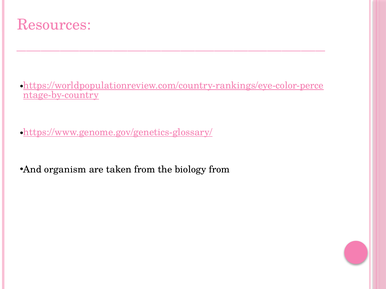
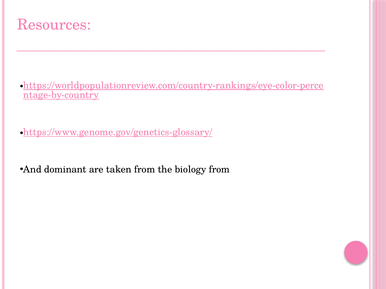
organism: organism -> dominant
